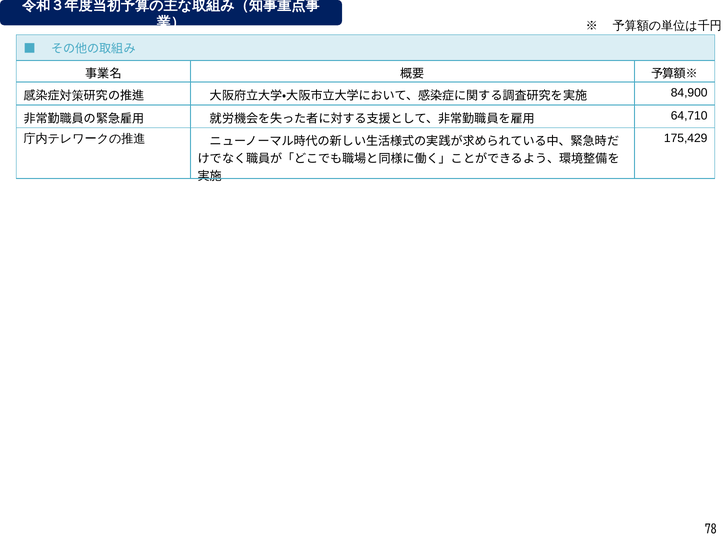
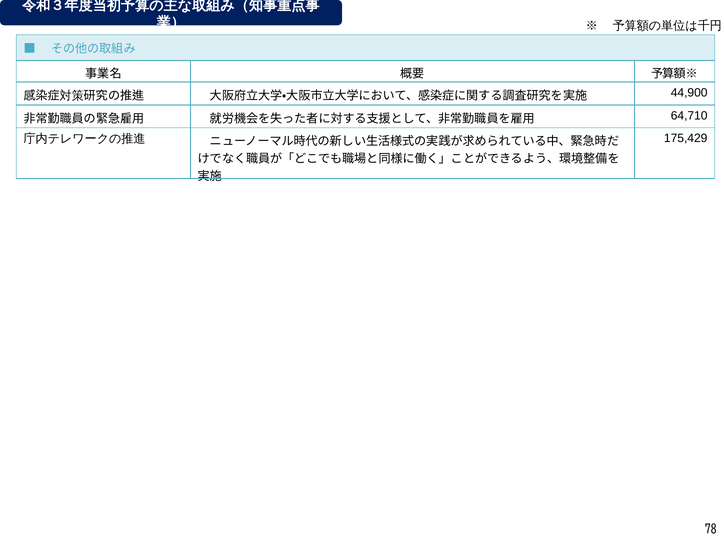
84,900: 84,900 -> 44,900
